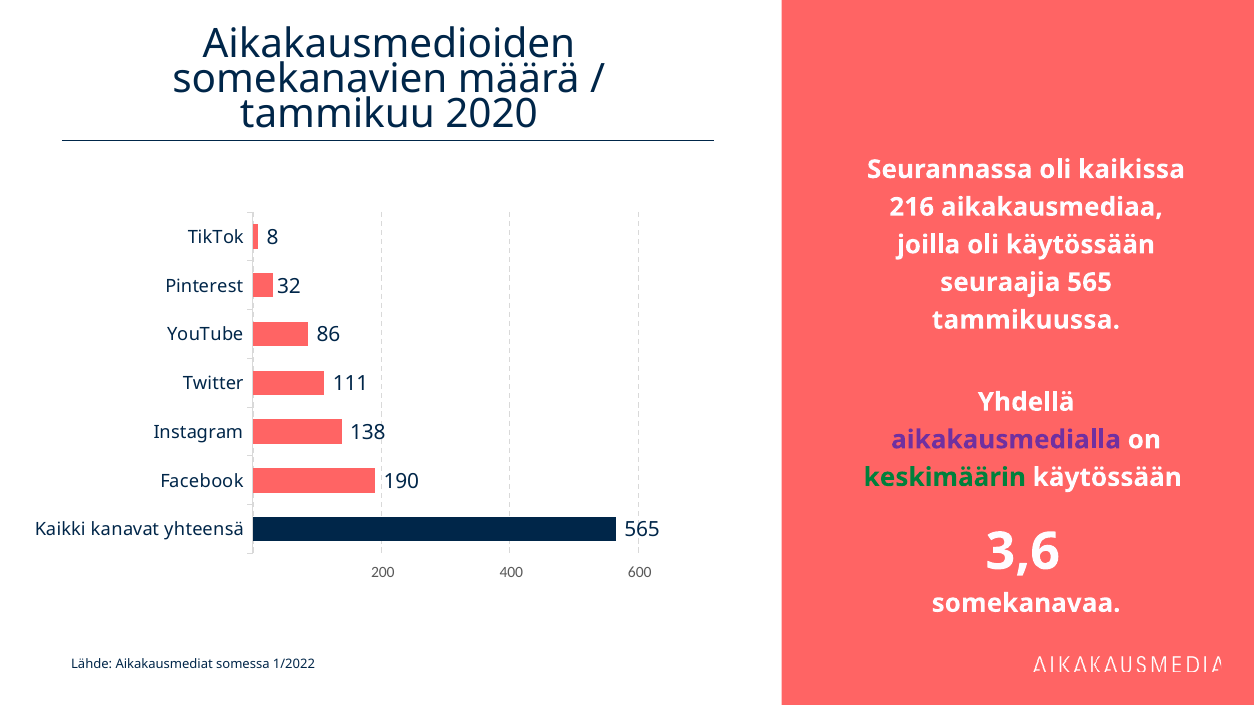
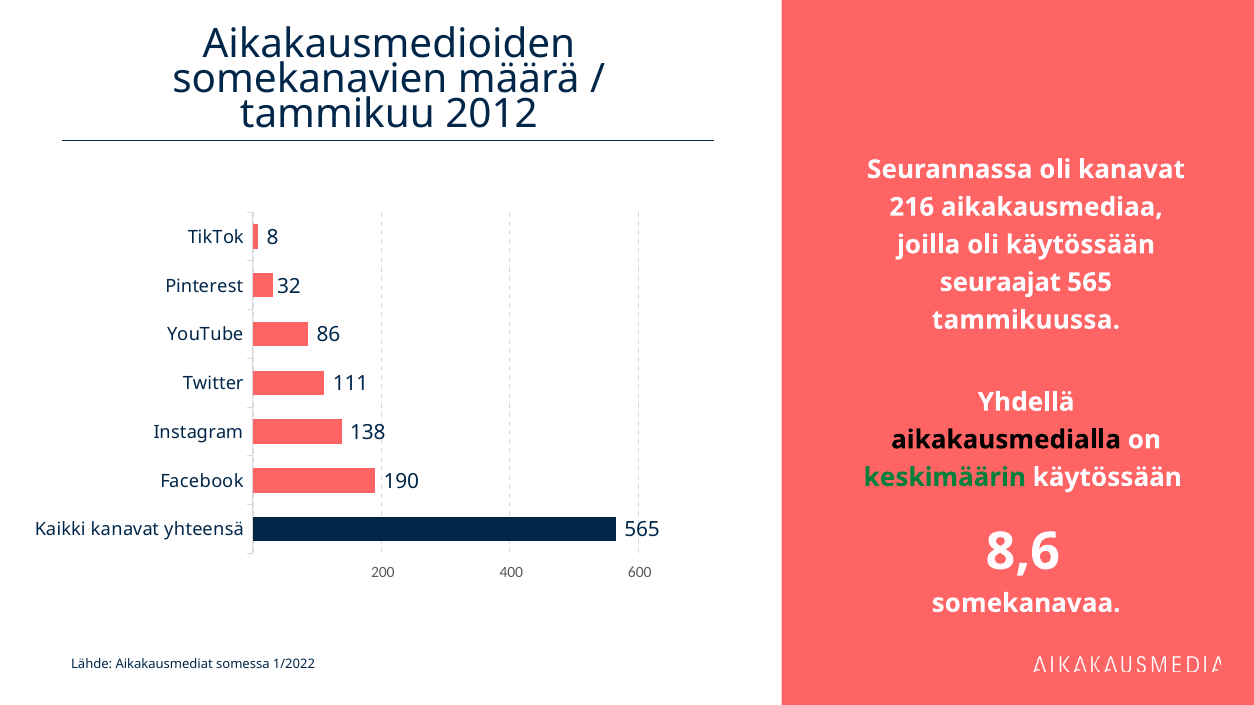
2020: 2020 -> 2012
oli kaikissa: kaikissa -> kanavat
seuraajia: seuraajia -> seuraajat
aikakausmedialla colour: purple -> black
3,6: 3,6 -> 8,6
